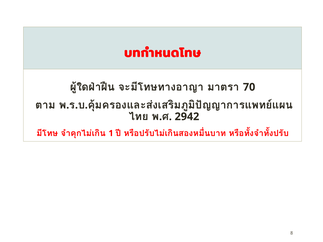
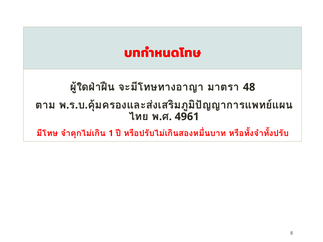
70: 70 -> 48
2942: 2942 -> 4961
